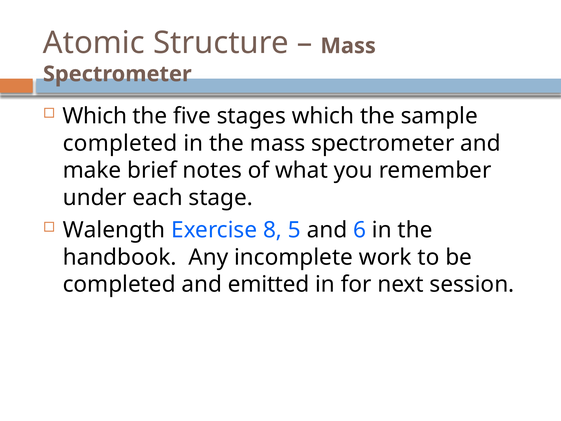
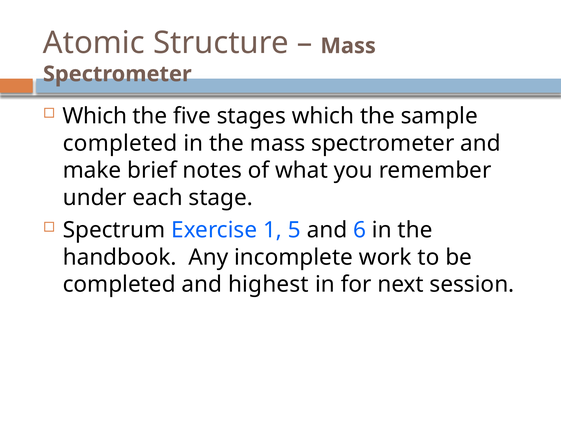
Walength: Walength -> Spectrum
8: 8 -> 1
emitted: emitted -> highest
